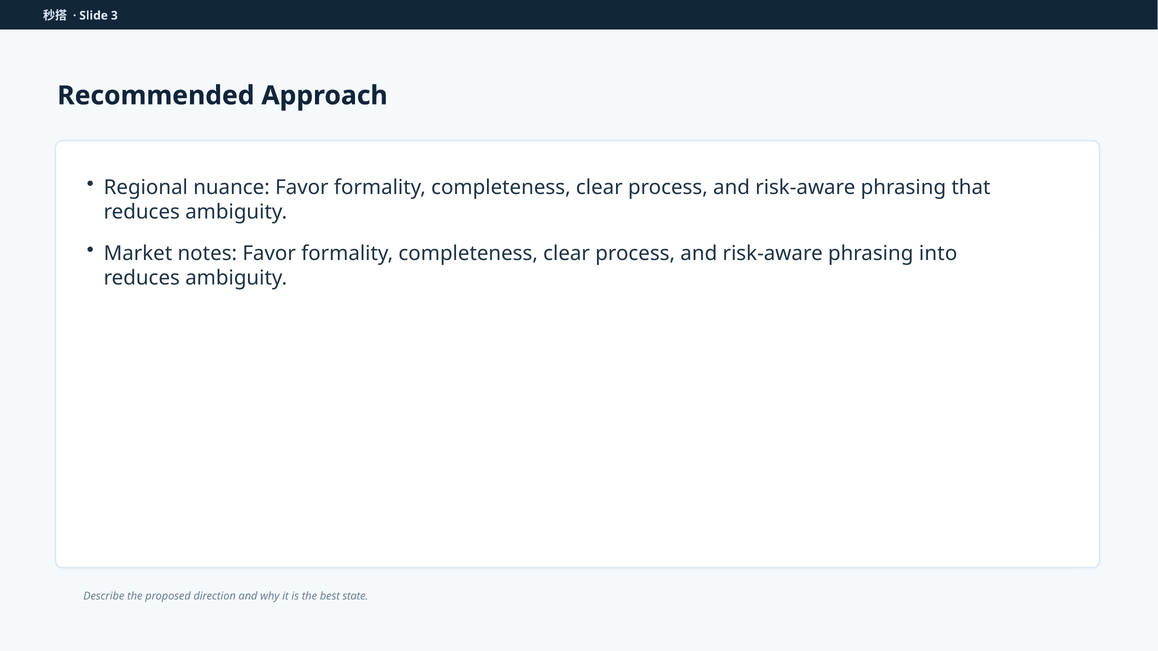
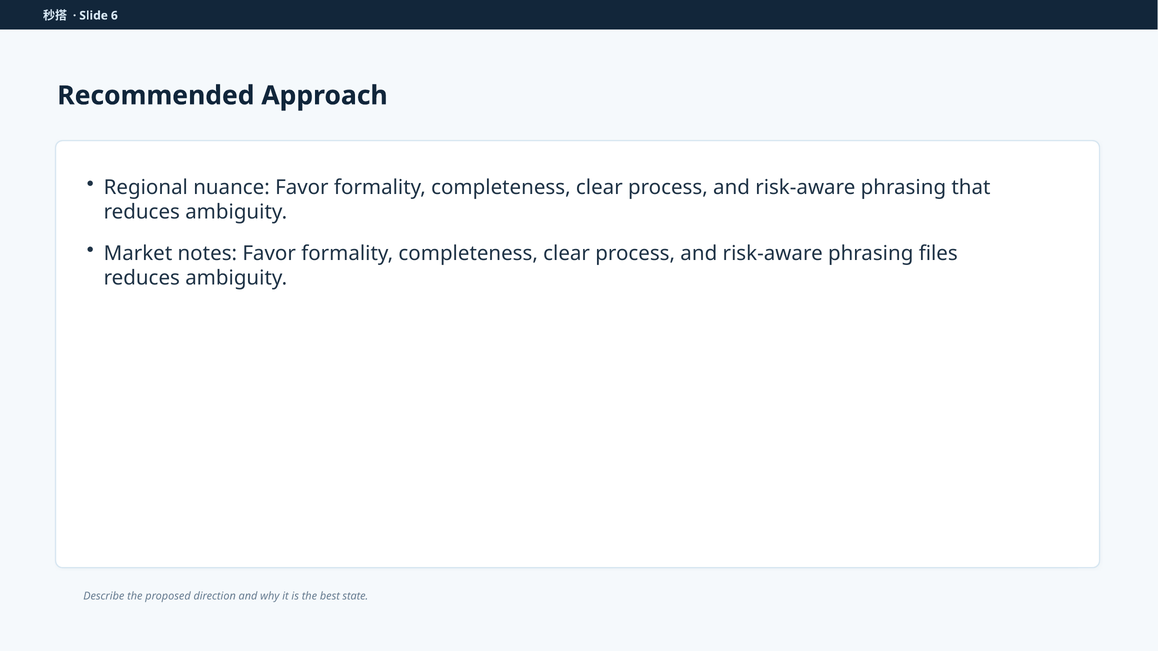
3: 3 -> 6
into: into -> files
